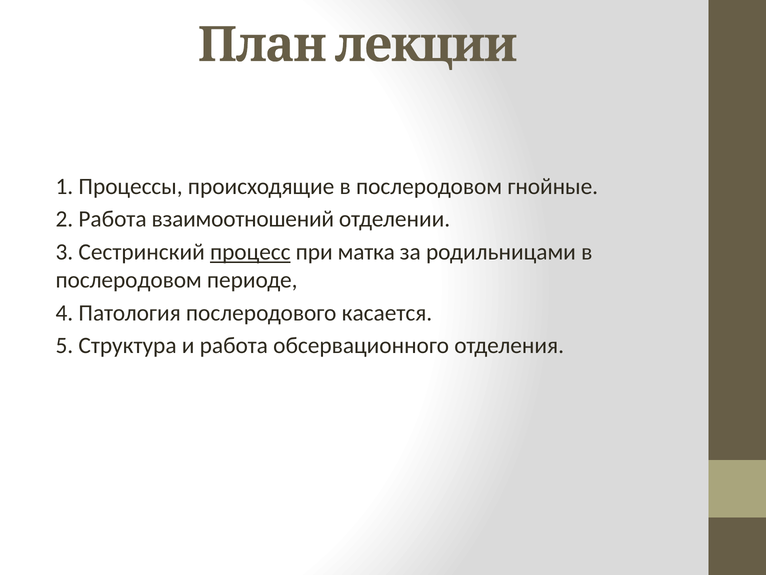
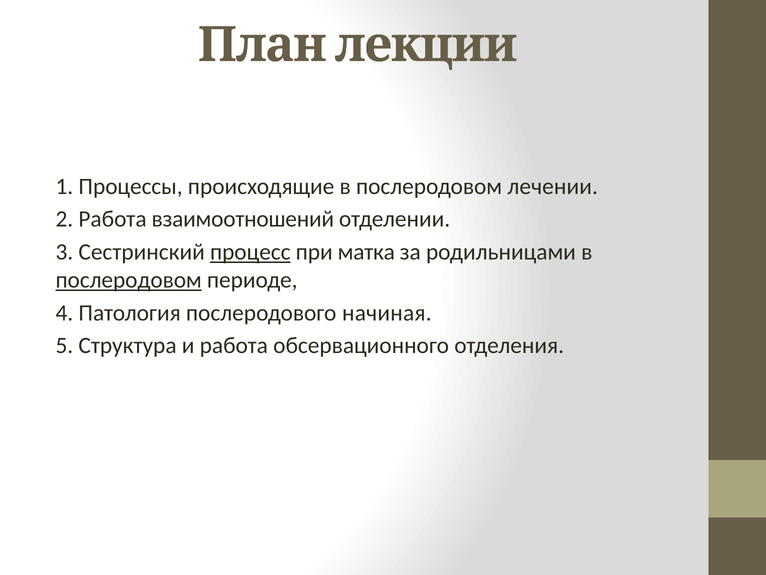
гнойные: гнойные -> лечении
послеродовом at (129, 280) underline: none -> present
касается: касается -> начиная
